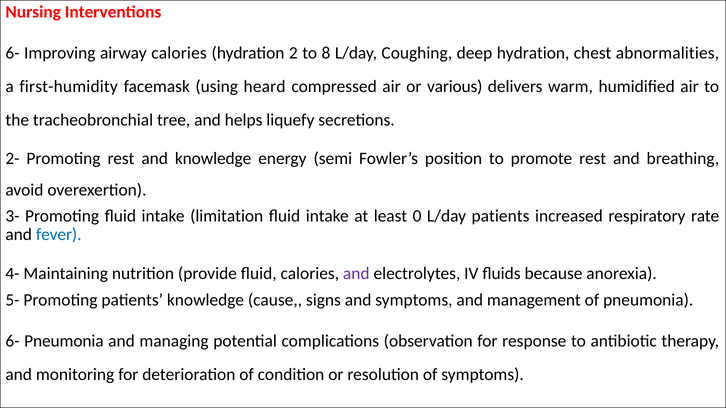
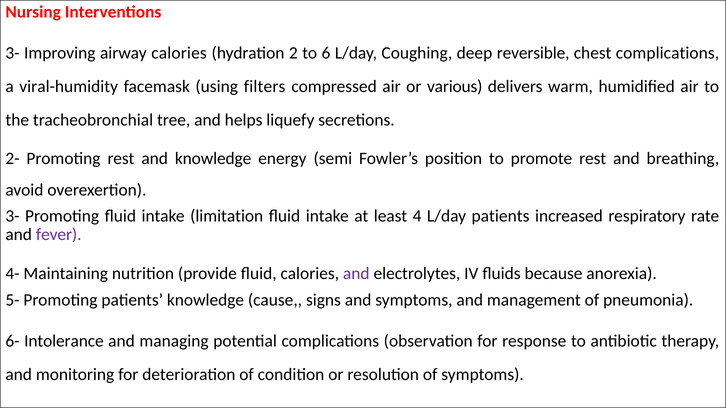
6- at (13, 53): 6- -> 3-
8: 8 -> 6
deep hydration: hydration -> reversible
chest abnormalities: abnormalities -> complications
first-humidity: first-humidity -> viral-humidity
heard: heard -> filters
0: 0 -> 4
fever colour: blue -> purple
6- Pneumonia: Pneumonia -> Intolerance
